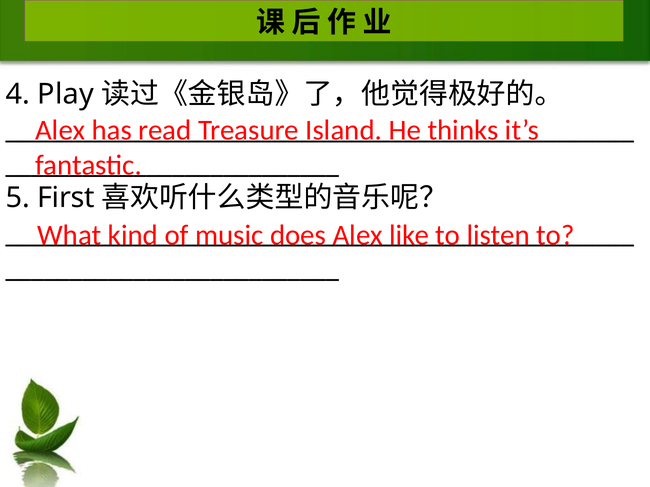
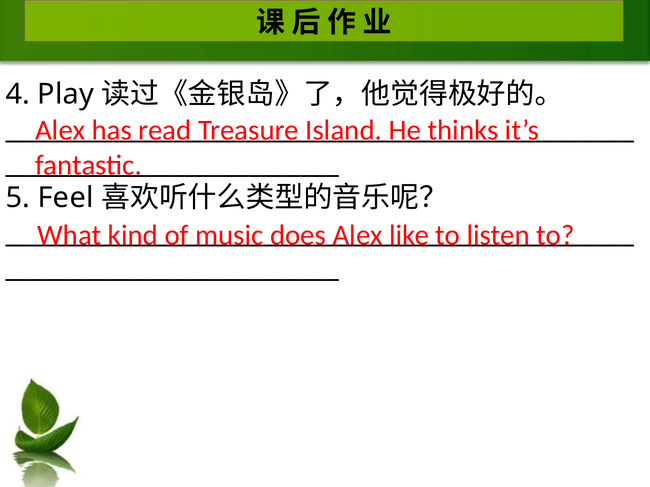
First: First -> Feel
